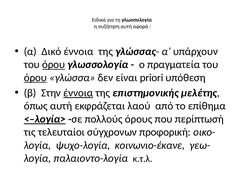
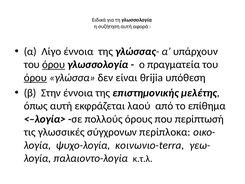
Δικό: Δικό -> Λίγο
priori: priori -> θrijia
έννοια at (78, 93) underline: present -> none
<–λογία> underline: present -> none
τελευταίοι: τελευταίοι -> γλωσσικές
προφορική: προφορική -> περίπλοκα
κοινωνιο-έκανε: κοινωνιο-έκανε -> κοινωνιο-terra
